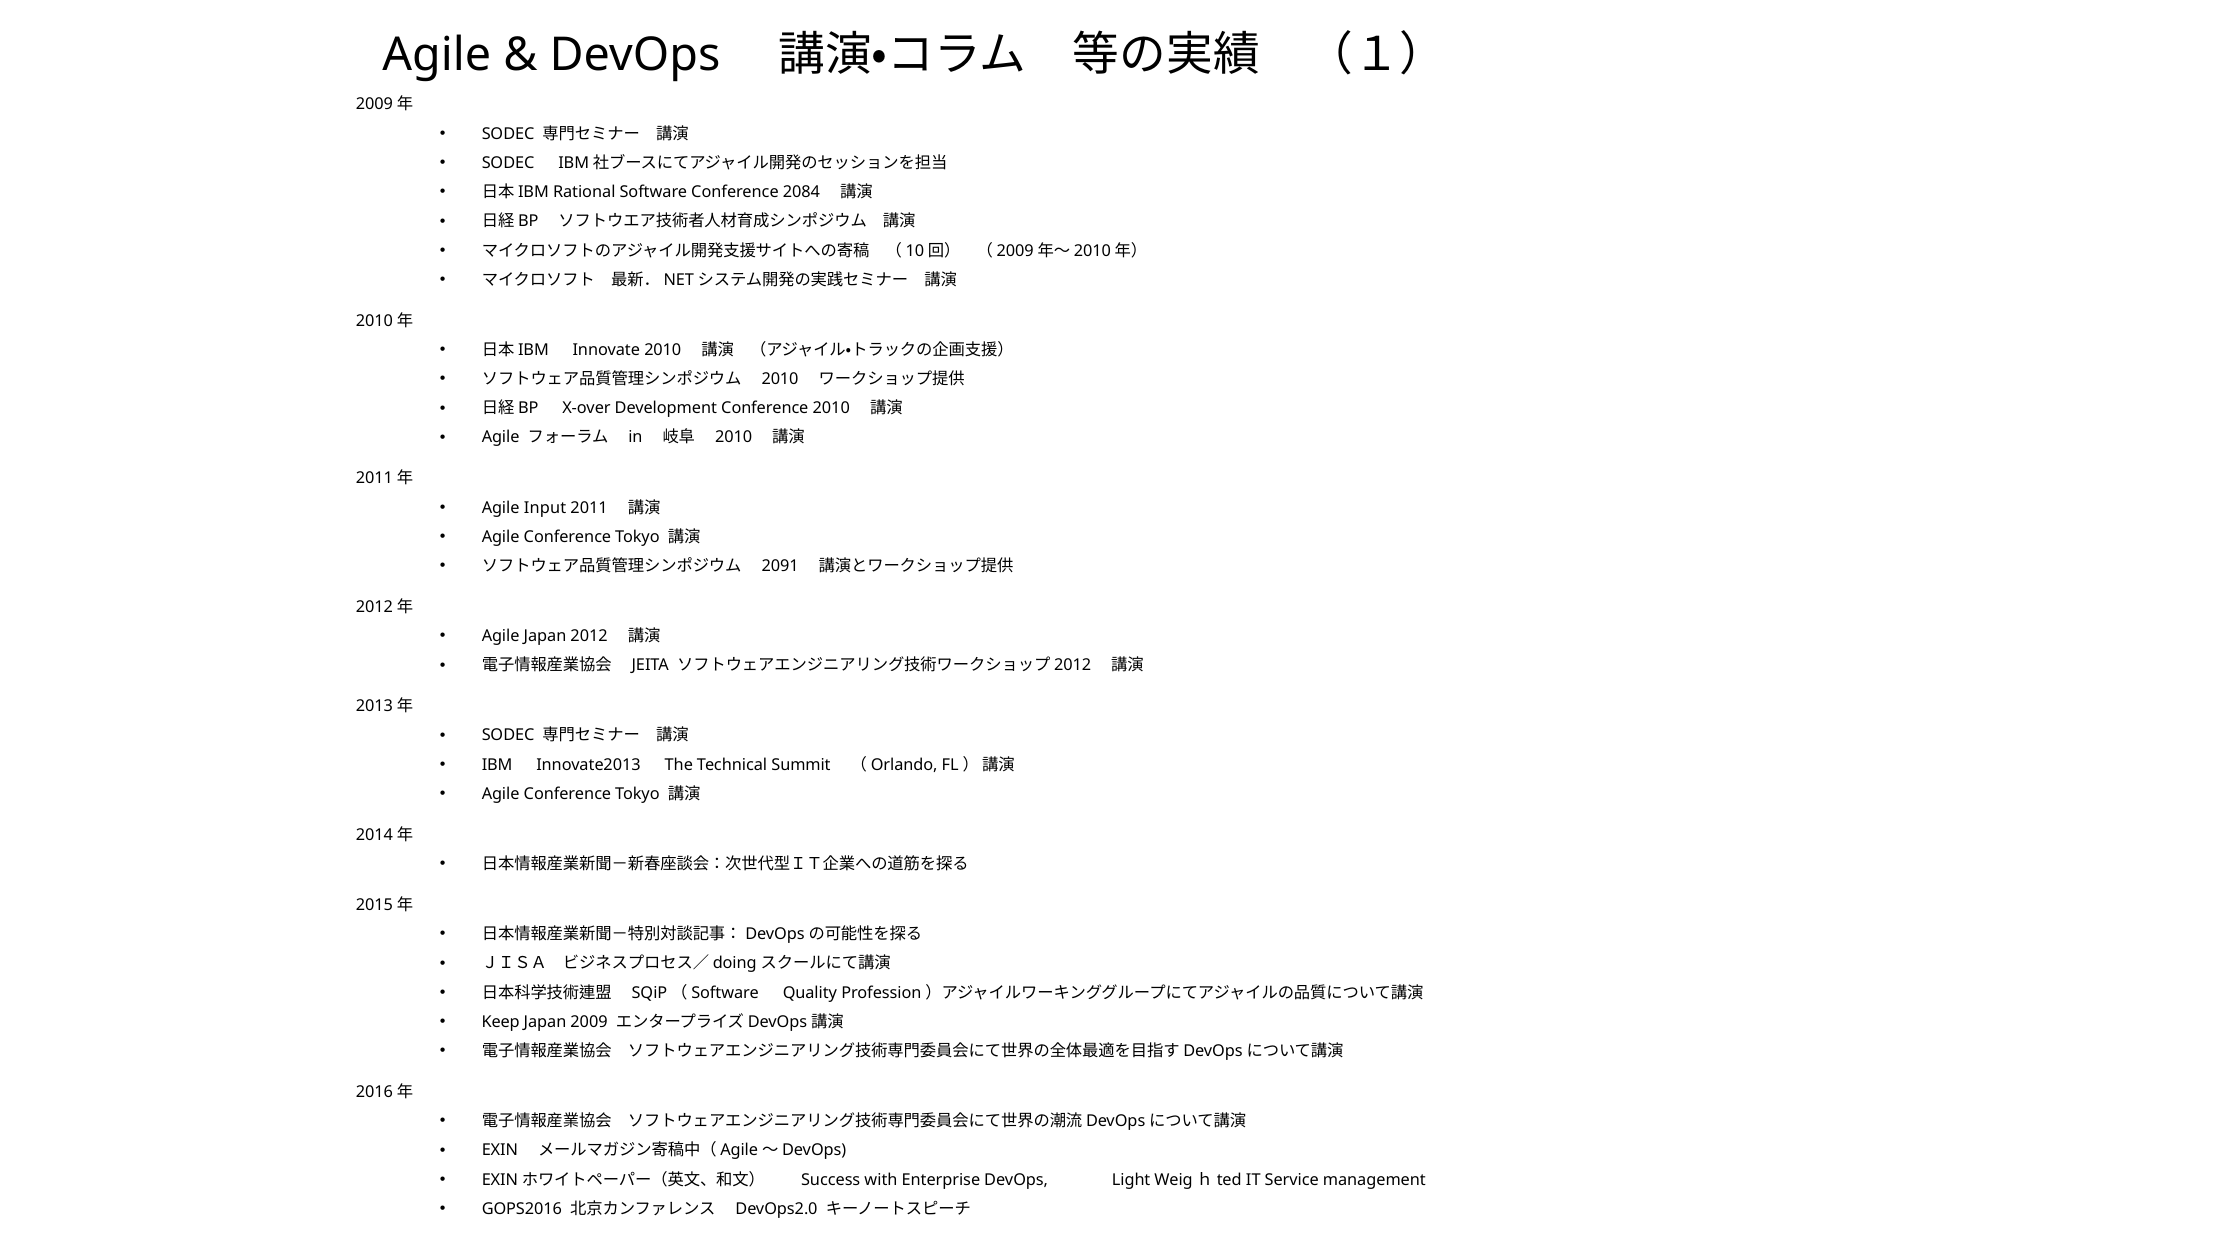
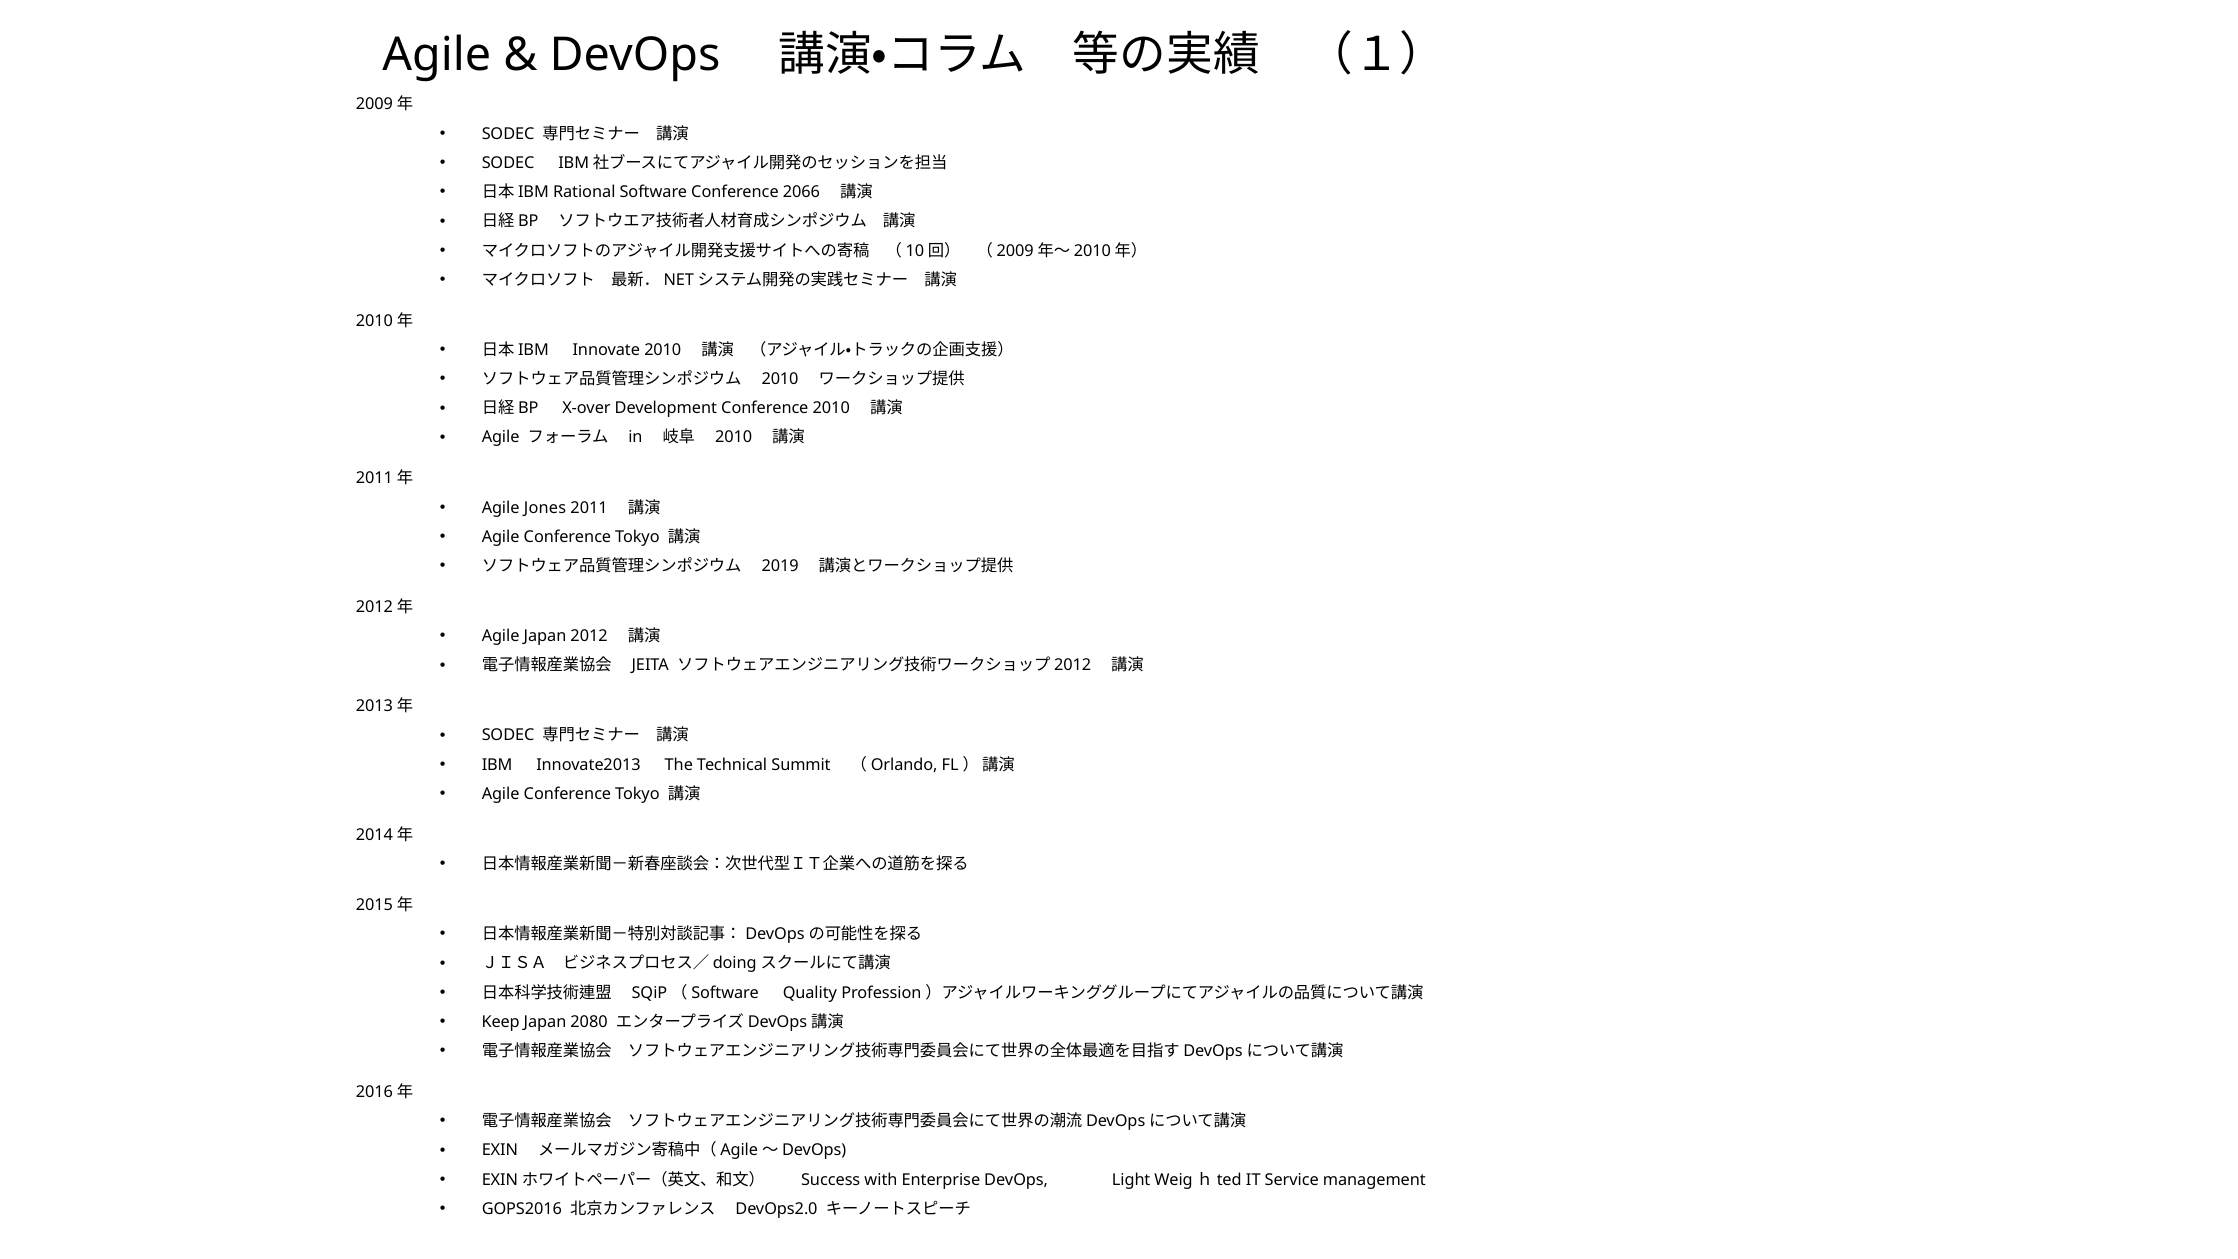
2084: 2084 -> 2066
Input: Input -> Jones
2091: 2091 -> 2019
2009: 2009 -> 2080
